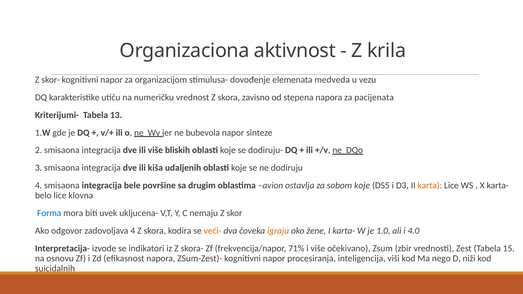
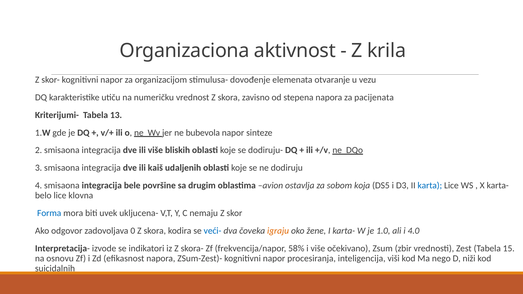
medveda: medveda -> otvaranje
kiša: kiša -> kaiš
sobom koje: koje -> koja
karta colour: orange -> blue
zadovoljava 4: 4 -> 0
veći- colour: orange -> blue
71%: 71% -> 58%
